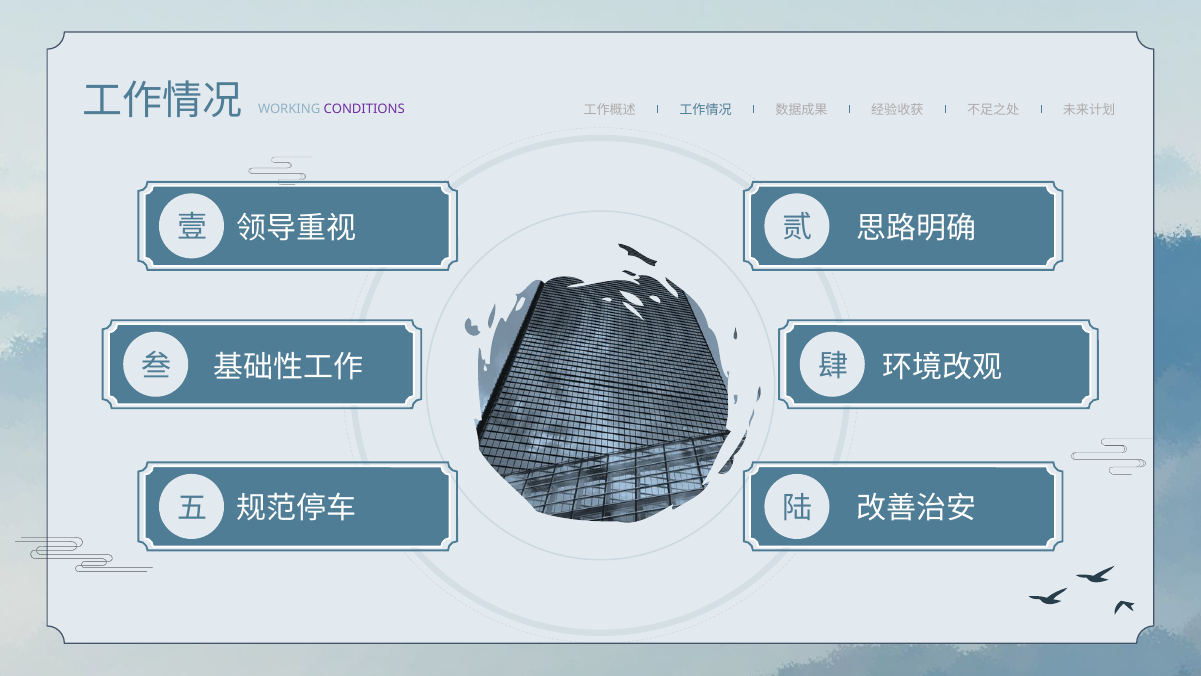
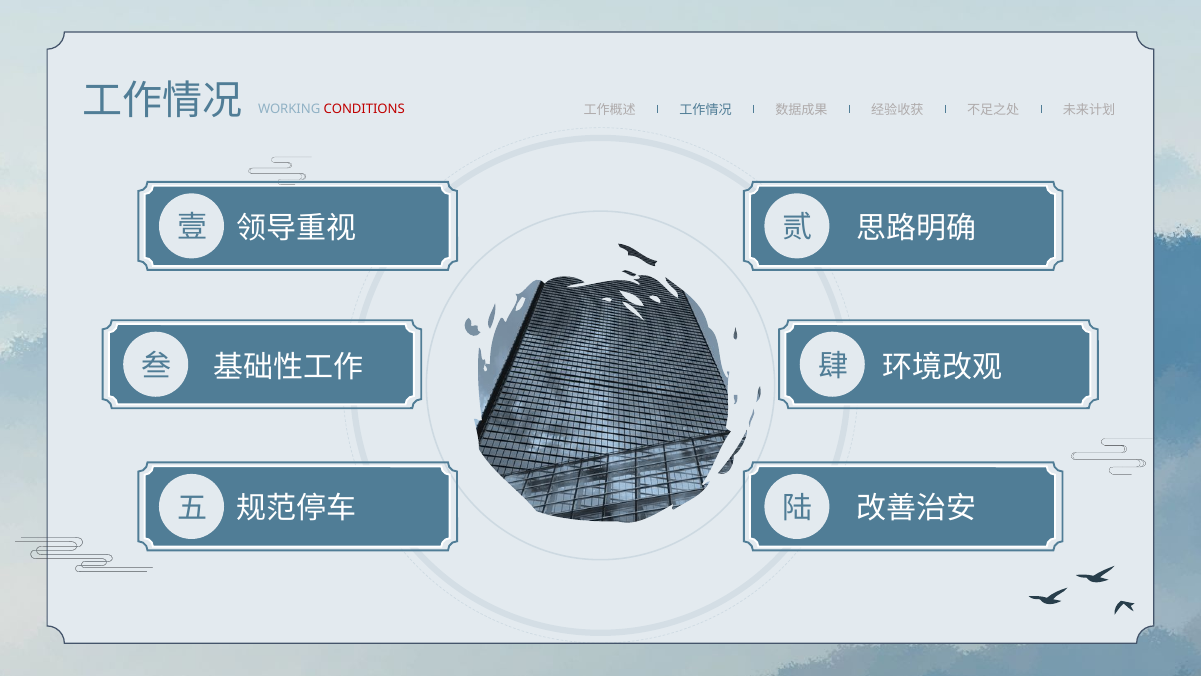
CONDITIONS colour: purple -> red
